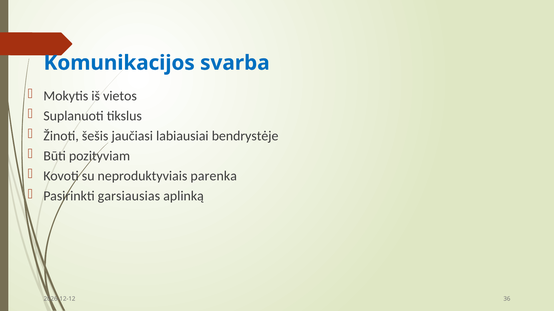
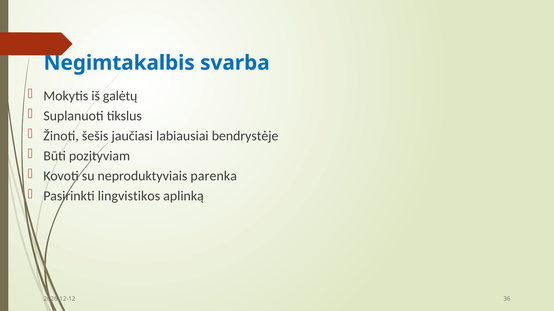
Komunikacijos: Komunikacijos -> Negimtakalbis
vietos: vietos -> galėtų
garsiausias: garsiausias -> lingvistikos
